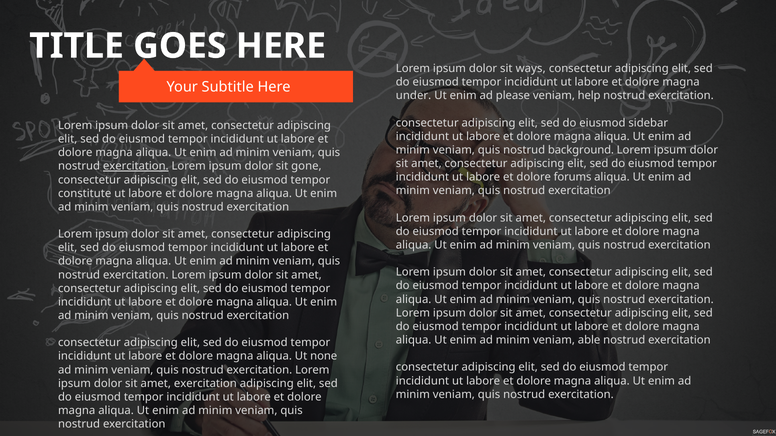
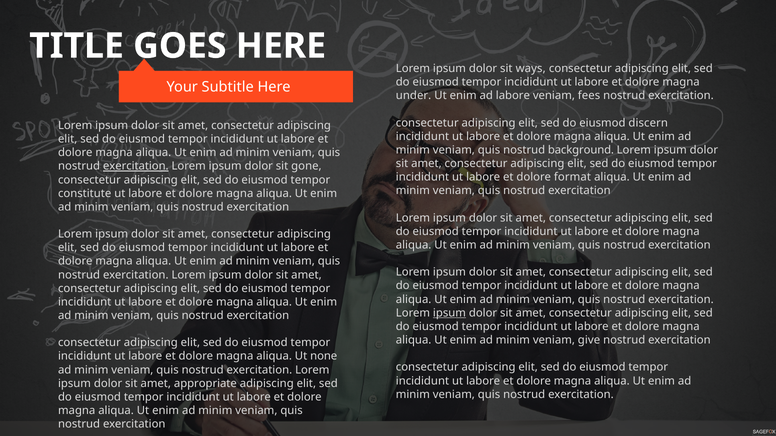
ad please: please -> labore
help: help -> fees
sidebar: sidebar -> discern
forums: forums -> format
ipsum at (449, 313) underline: none -> present
able: able -> give
amet exercitation: exercitation -> appropriate
